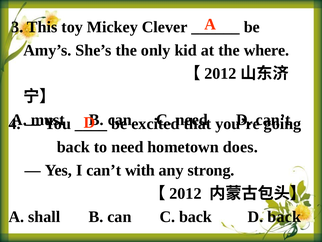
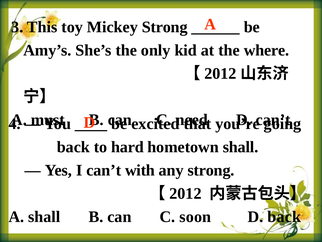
Mickey Clever: Clever -> Strong
to need: need -> hard
hometown does: does -> shall
C back: back -> soon
